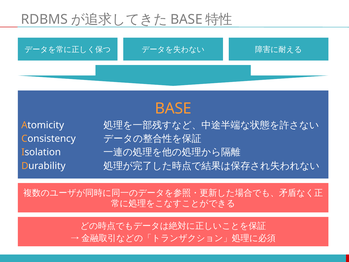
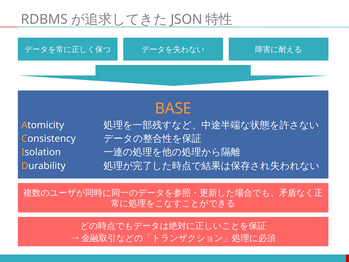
BASE at (187, 19): BASE -> JSON
